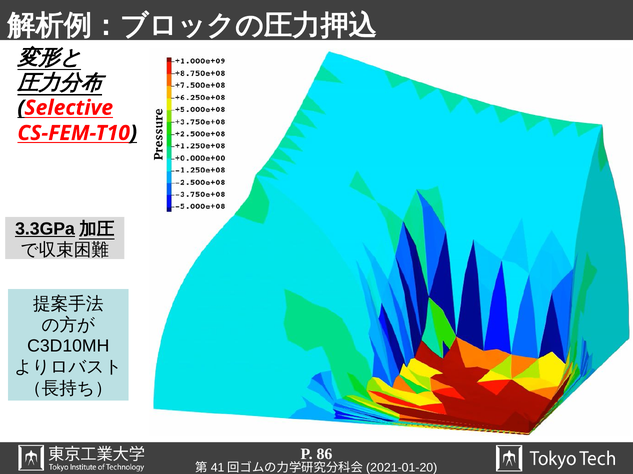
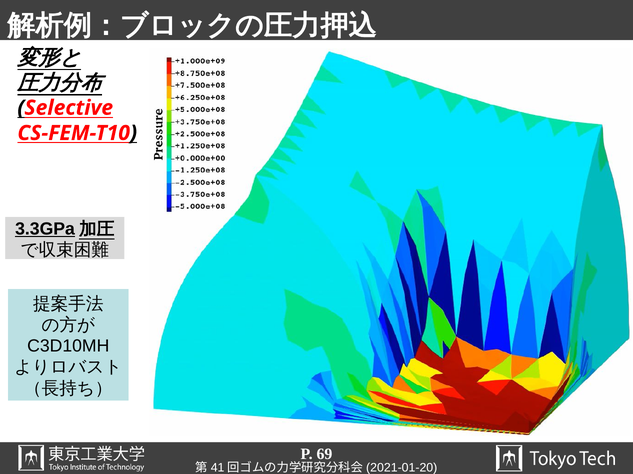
86: 86 -> 69
